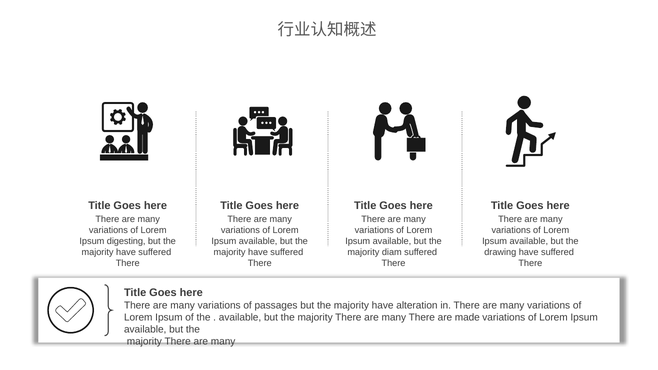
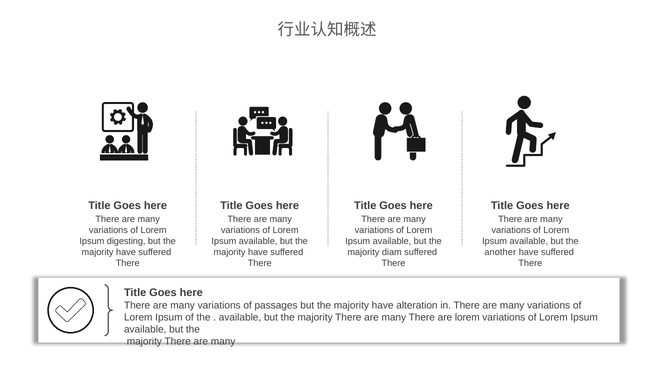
drawing: drawing -> another
are made: made -> lorem
